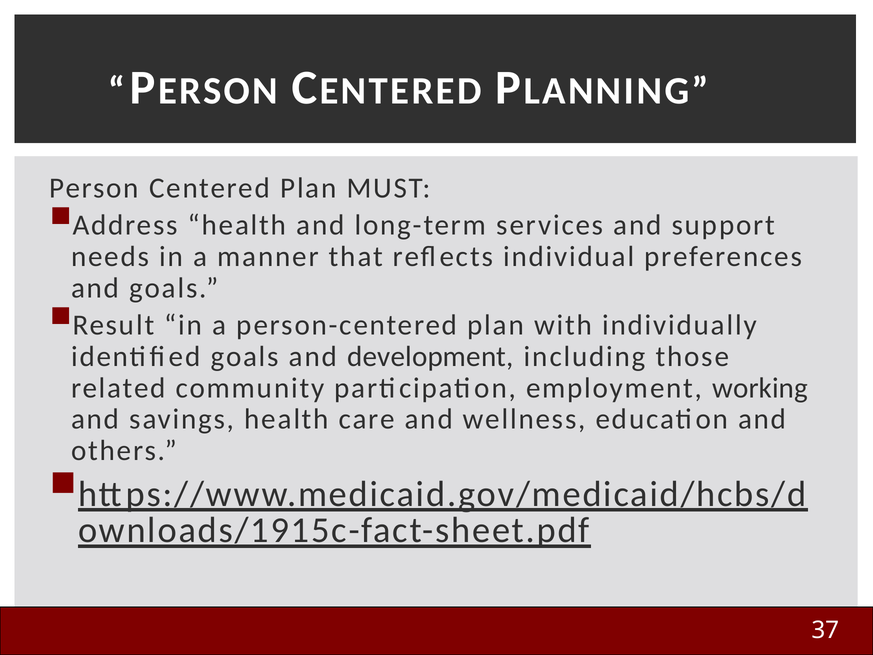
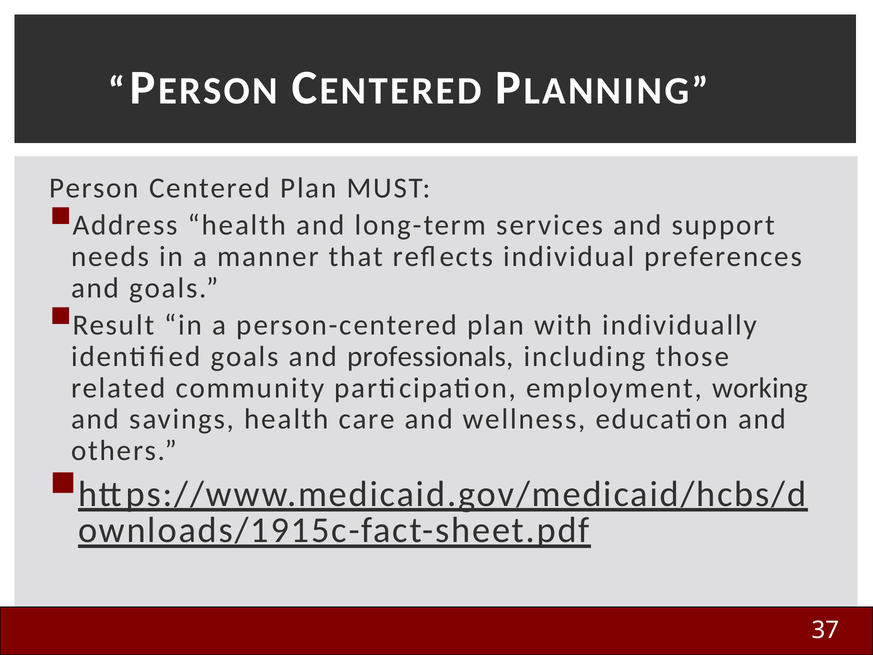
development: development -> professionals
